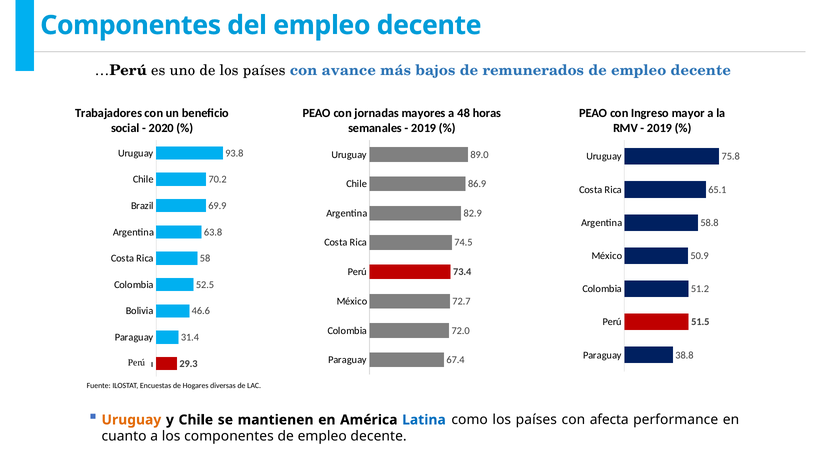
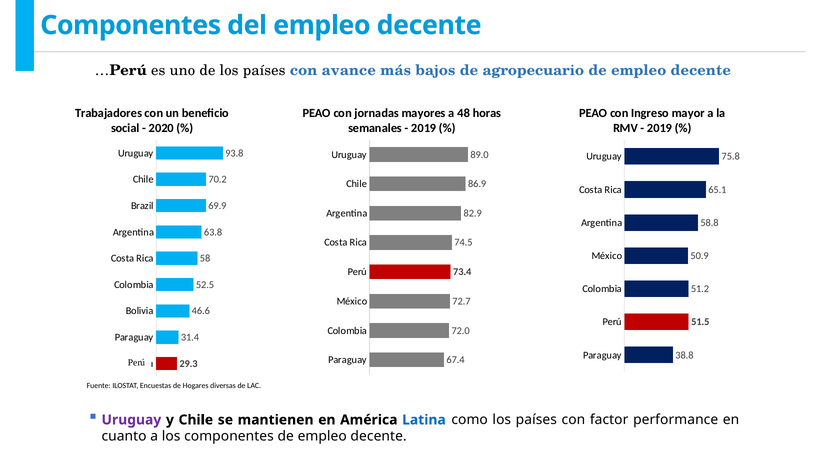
remunerados: remunerados -> agropecuario
Uruguay at (131, 420) colour: orange -> purple
afecta: afecta -> factor
